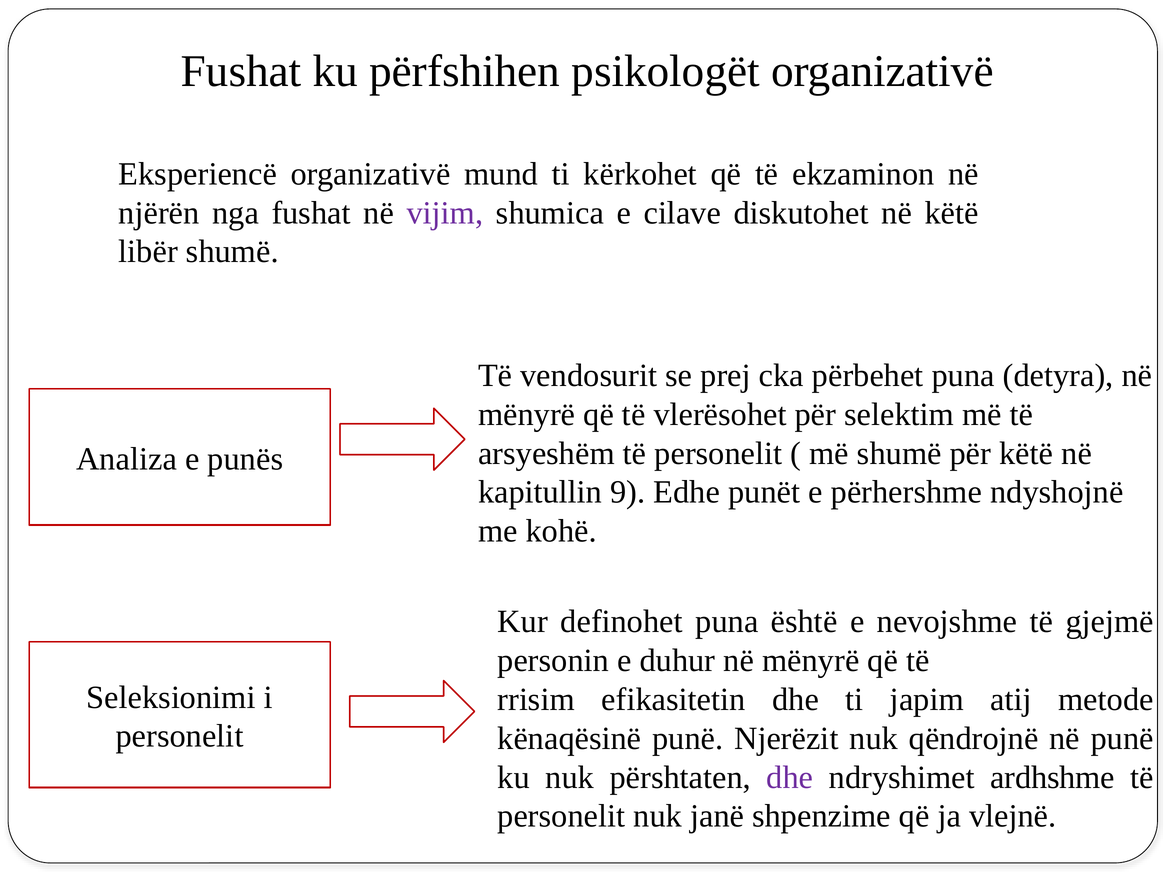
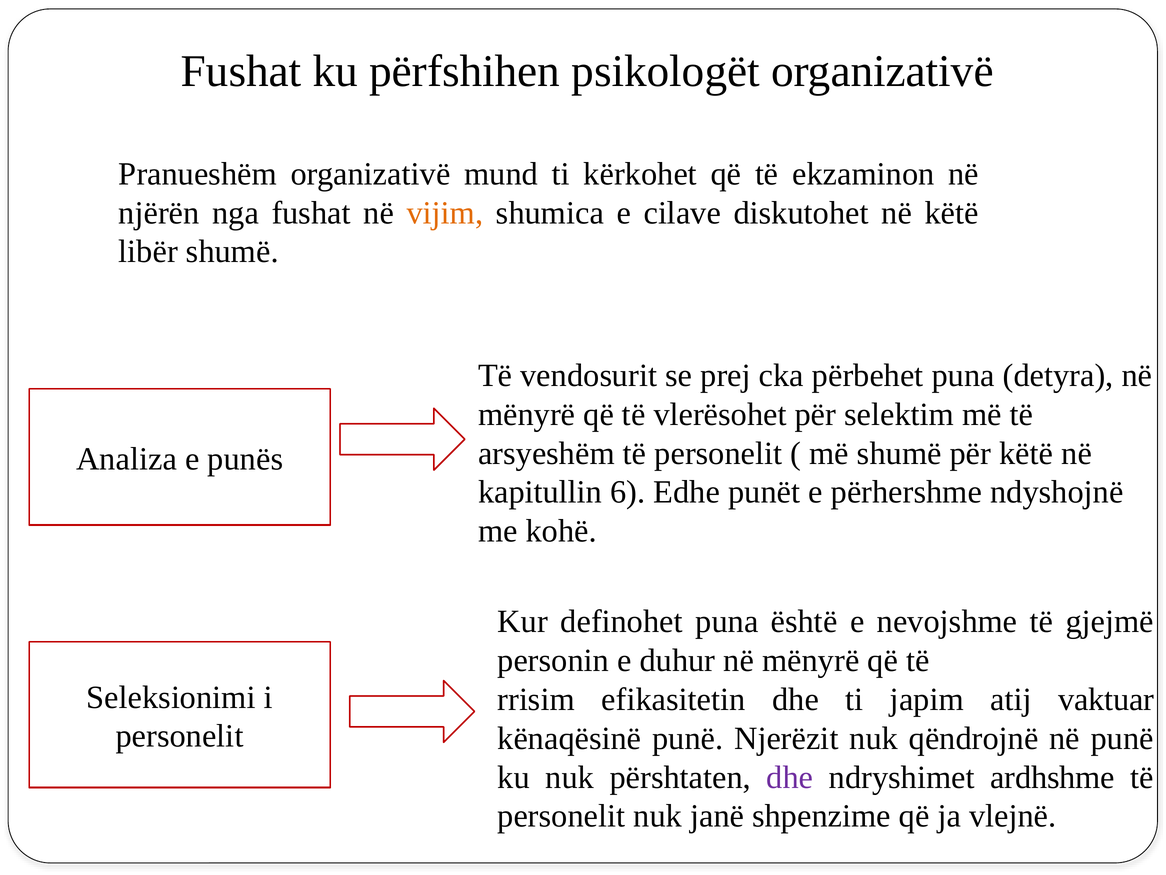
Eksperiencë: Eksperiencë -> Pranueshëm
vijim colour: purple -> orange
9: 9 -> 6
metode: metode -> vaktuar
